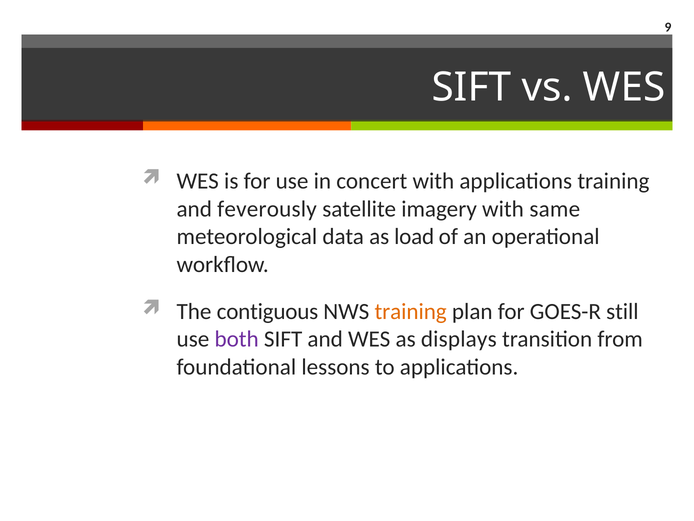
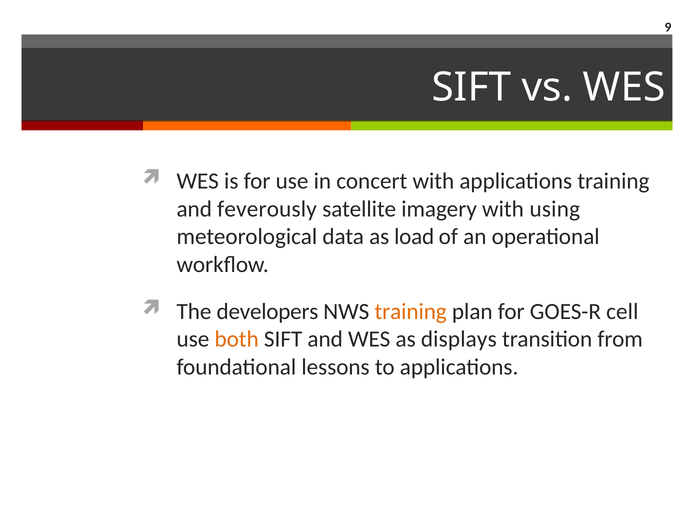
same: same -> using
contiguous: contiguous -> developers
still: still -> cell
both colour: purple -> orange
